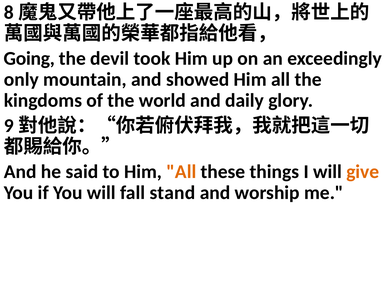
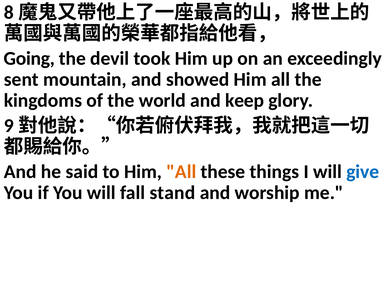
only: only -> sent
daily: daily -> keep
give colour: orange -> blue
